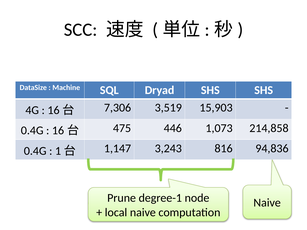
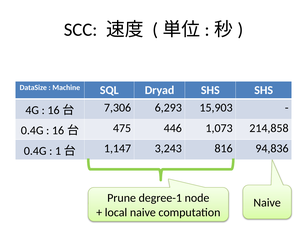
3,519: 3,519 -> 6,293
